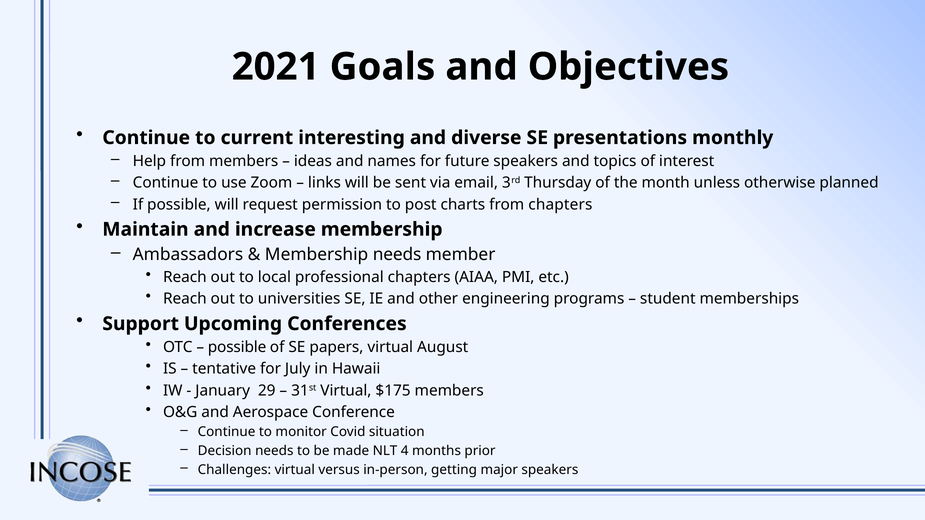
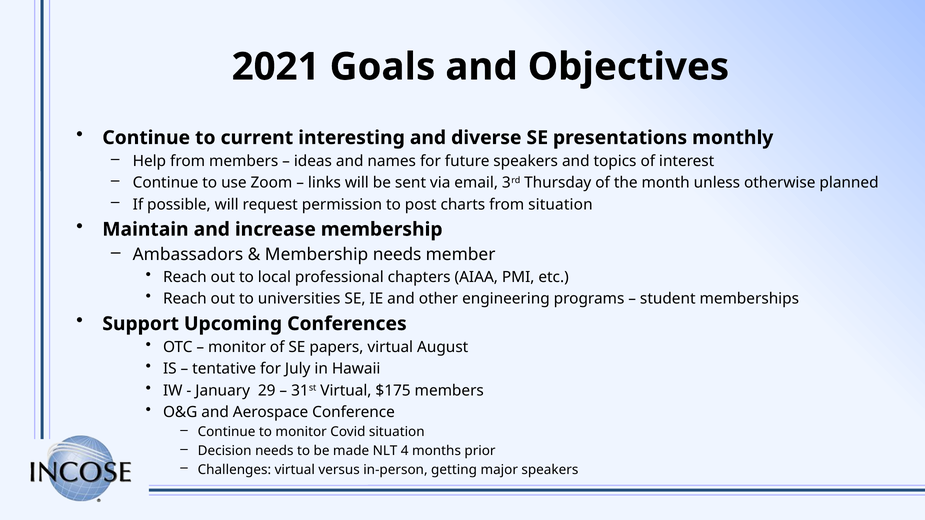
from chapters: chapters -> situation
possible at (237, 348): possible -> monitor
